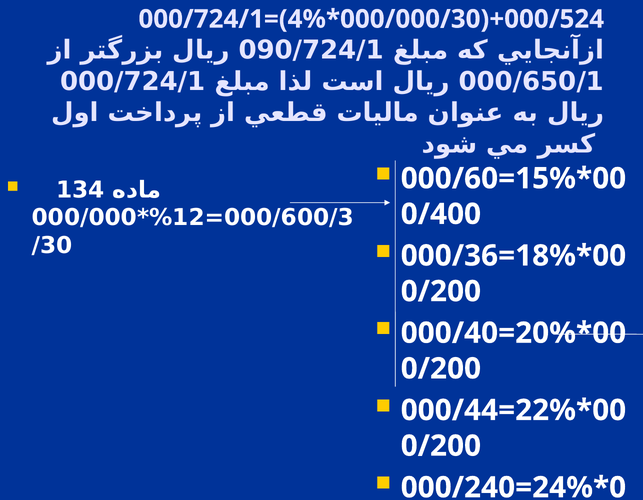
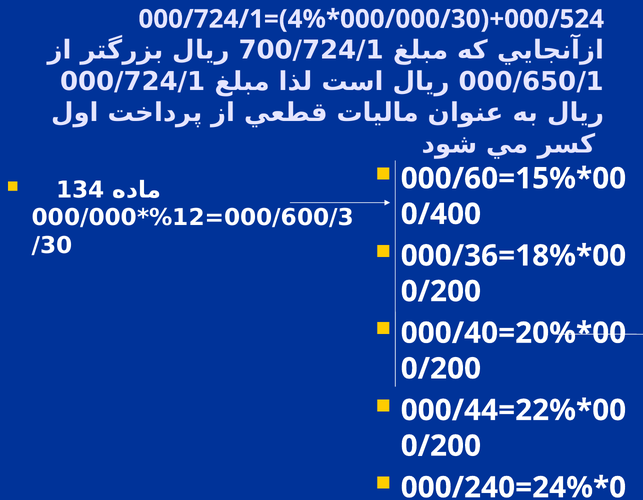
090/724/1: 090/724/1 -> 700/724/1
